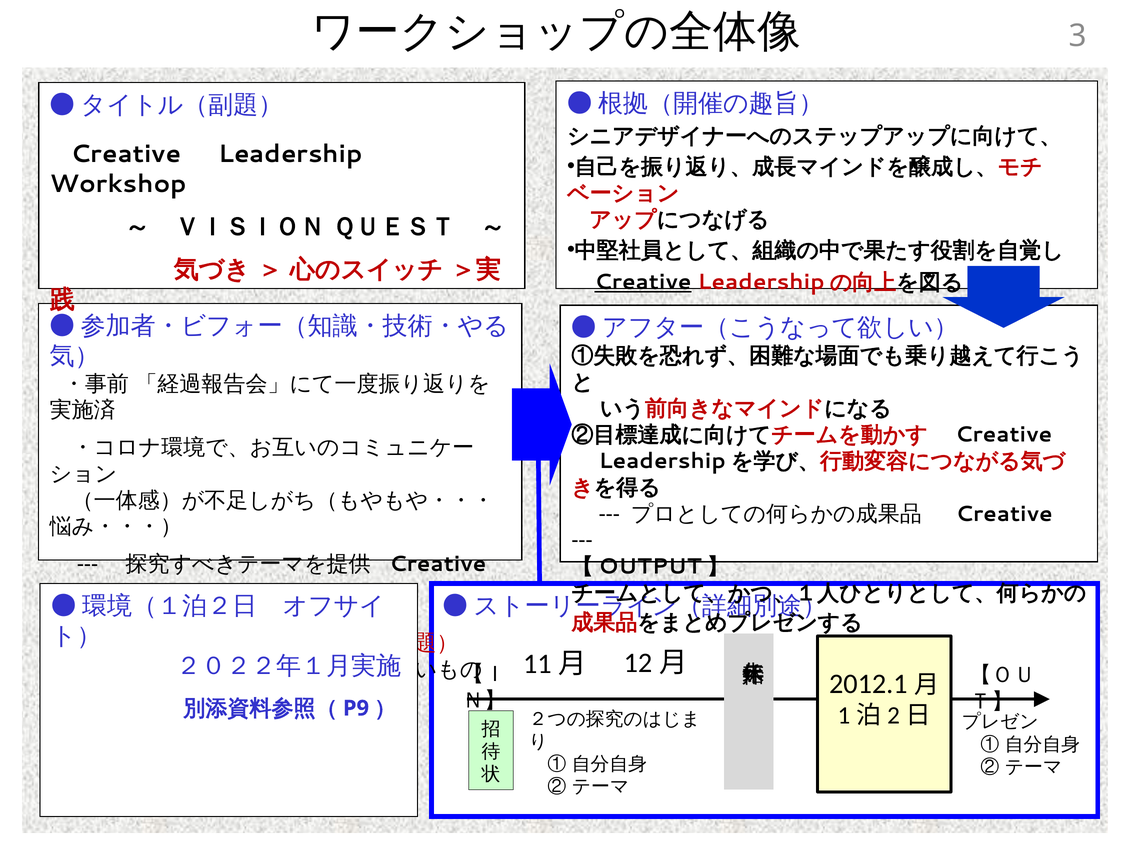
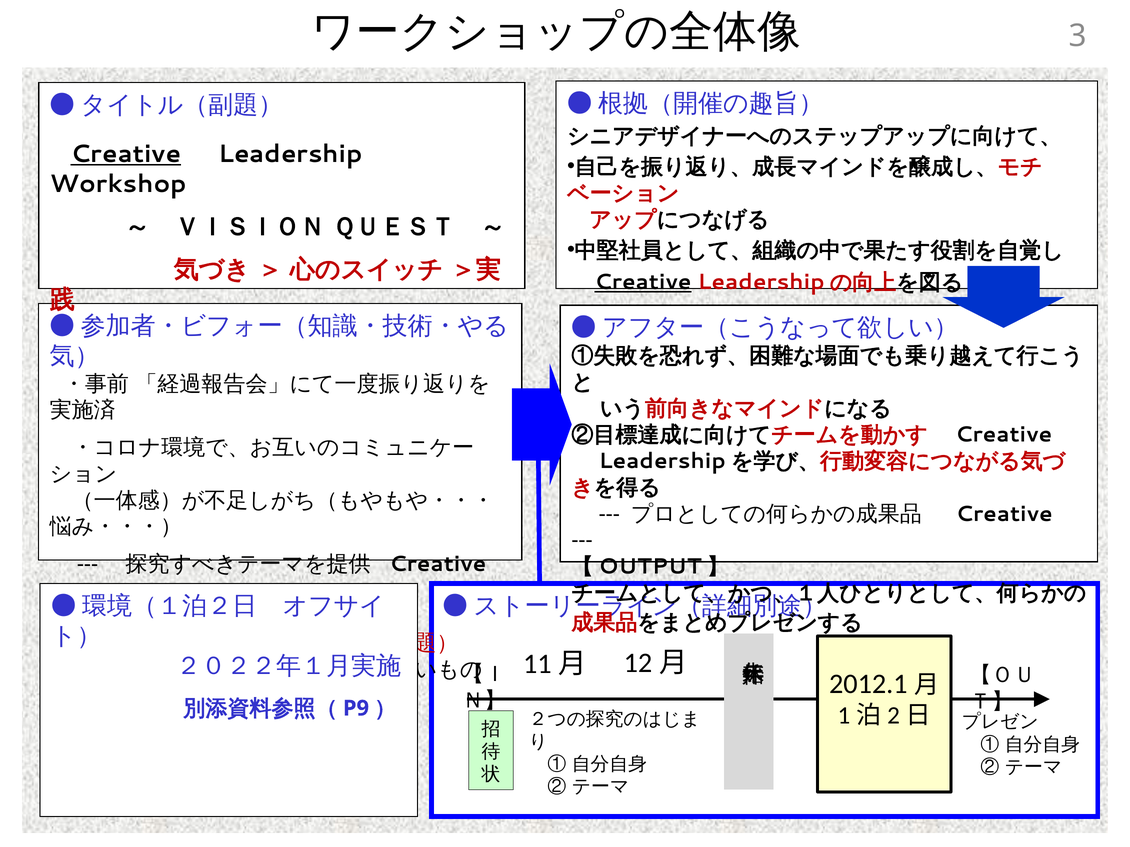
Creative at (126, 154) underline: none -> present
